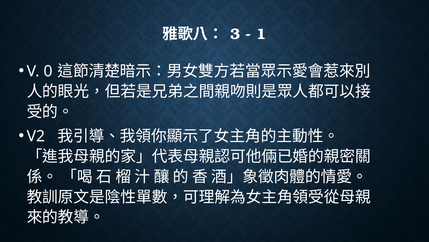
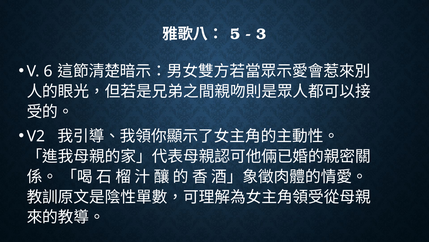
3: 3 -> 5
1: 1 -> 3
0: 0 -> 6
